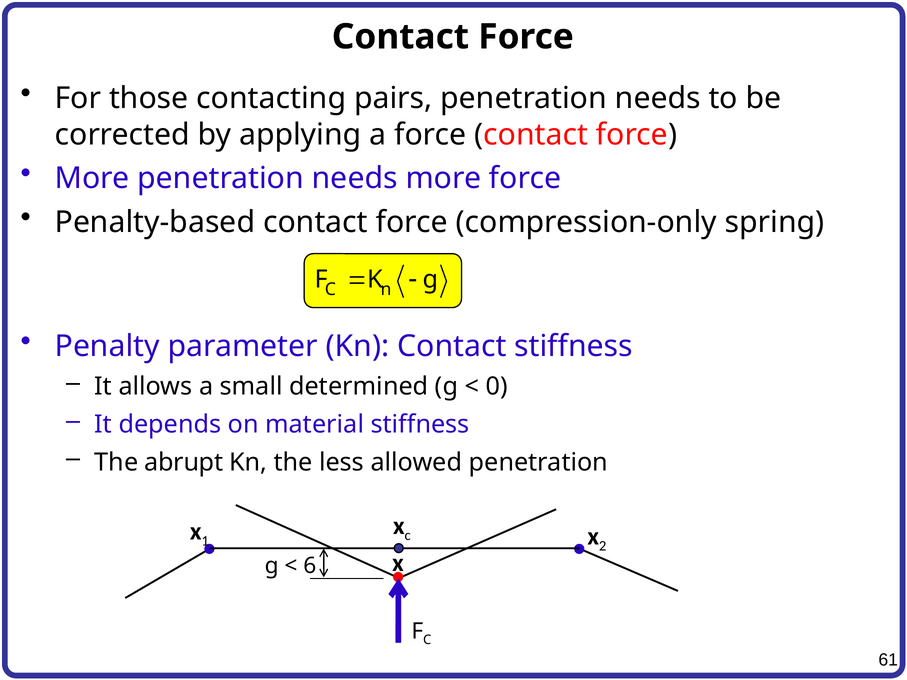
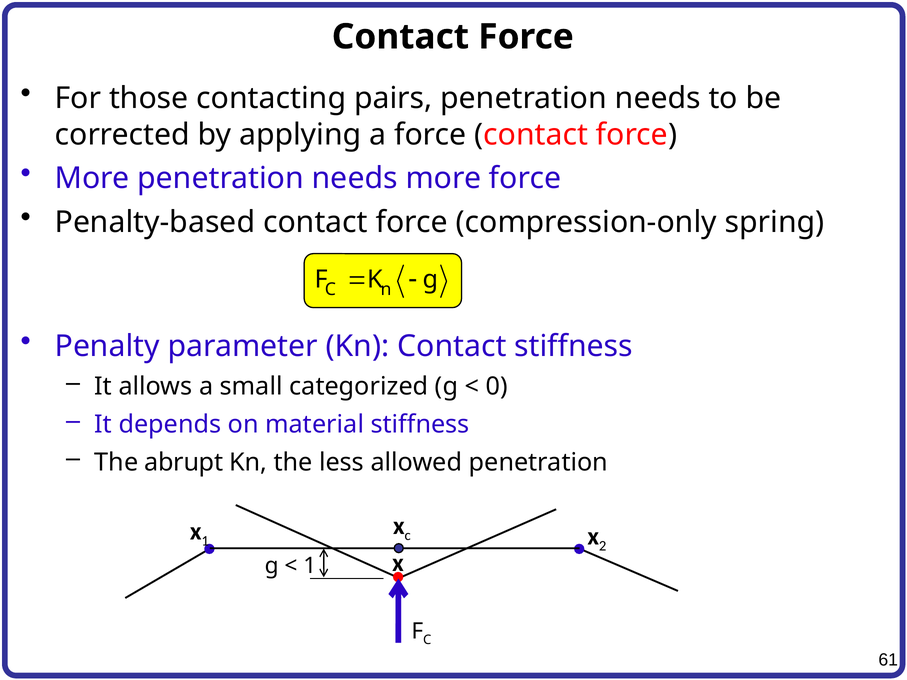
determined: determined -> categorized
6 at (310, 566): 6 -> 1
